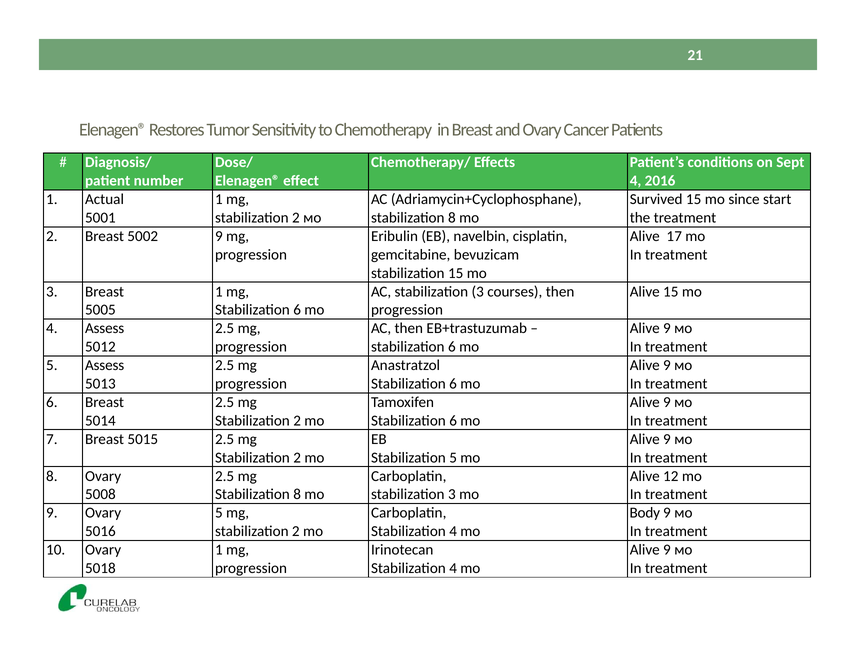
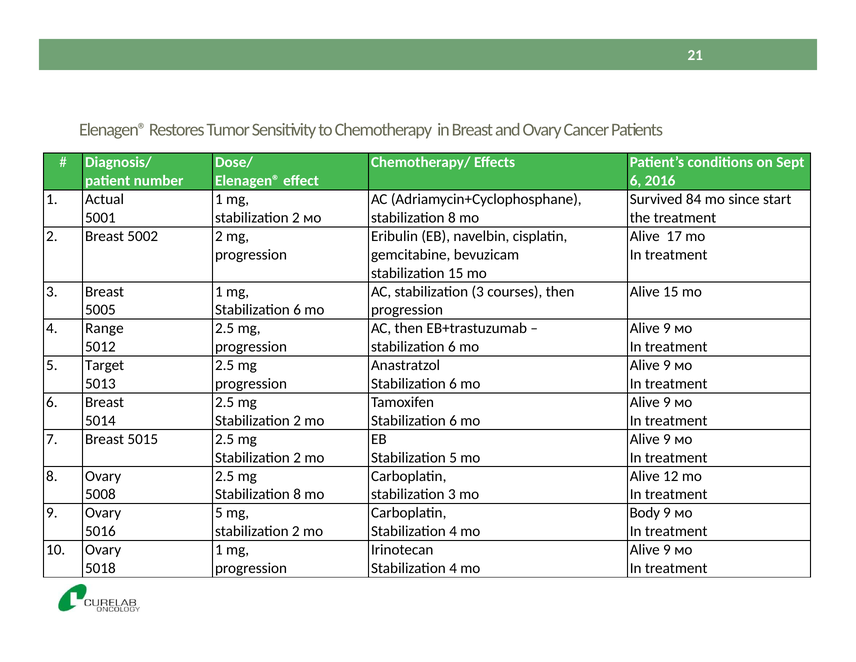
4 at (636, 181): 4 -> 6
Survived 15: 15 -> 84
5002 9: 9 -> 2
4 Assess: Assess -> Range
5 Assess: Assess -> Target
